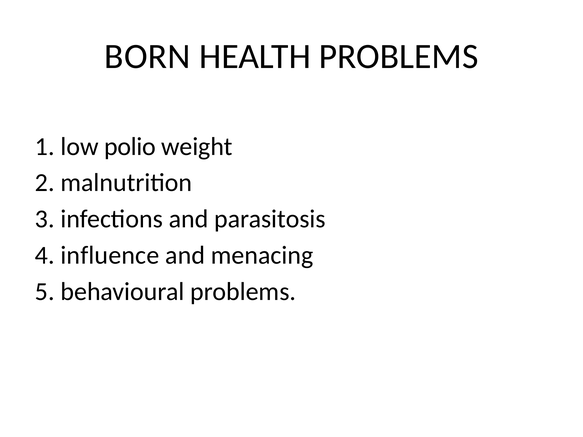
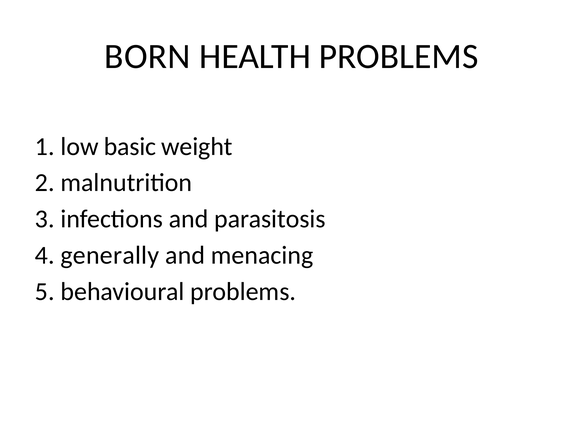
polio: polio -> basic
influence: influence -> generally
